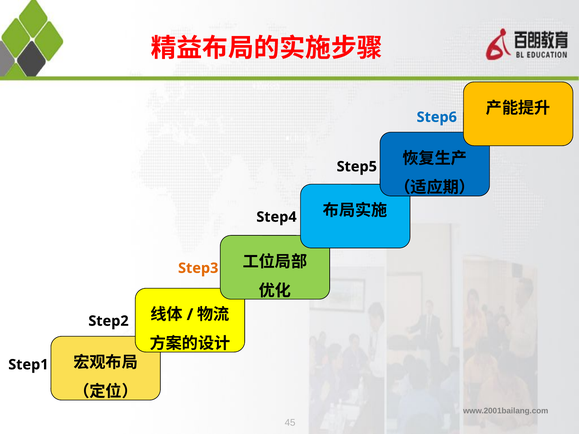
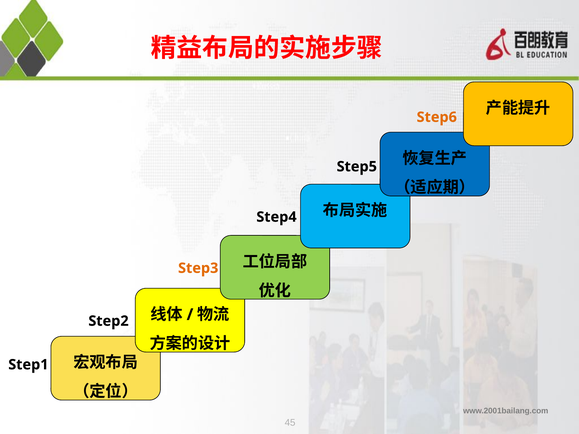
Step6 colour: blue -> orange
